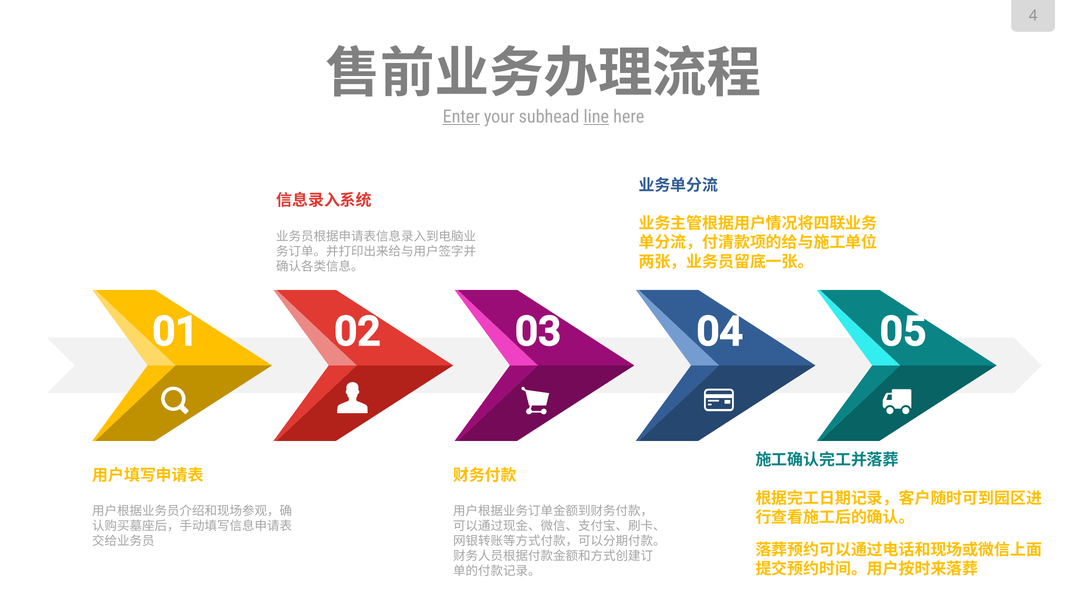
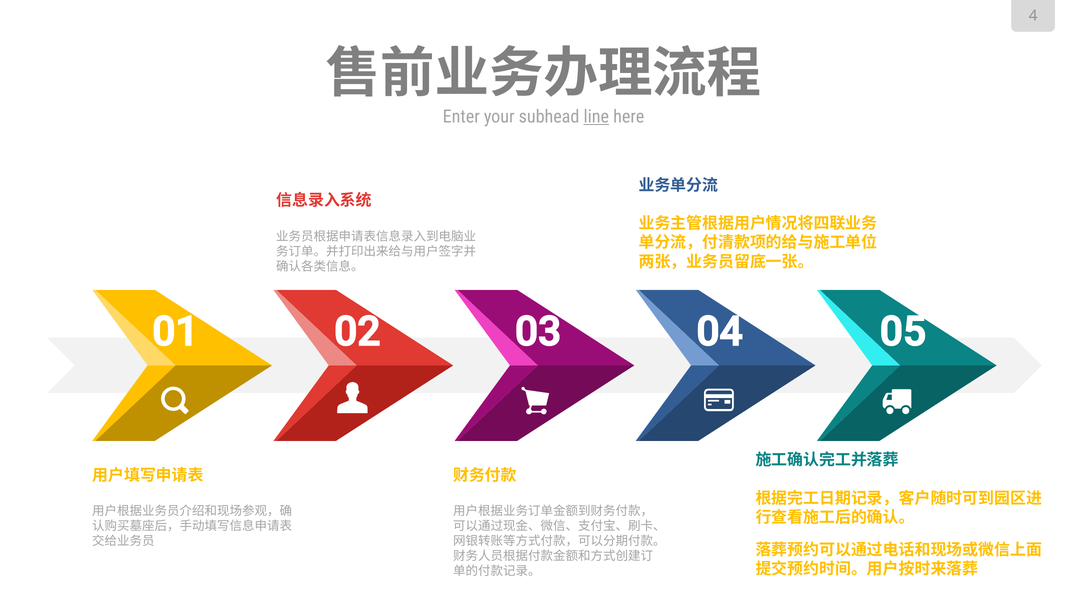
Enter underline: present -> none
